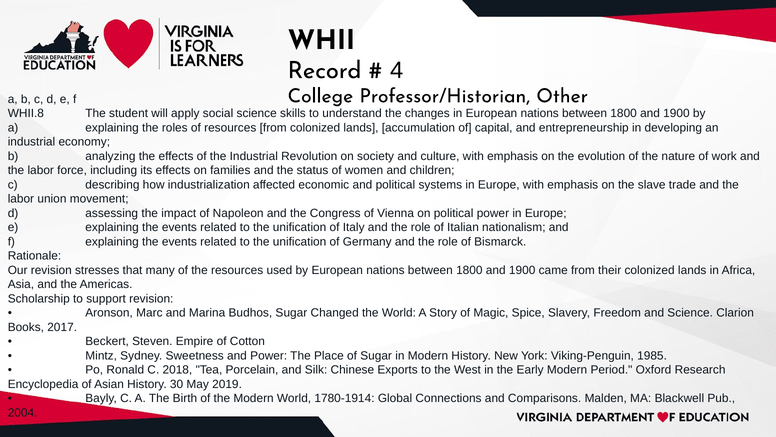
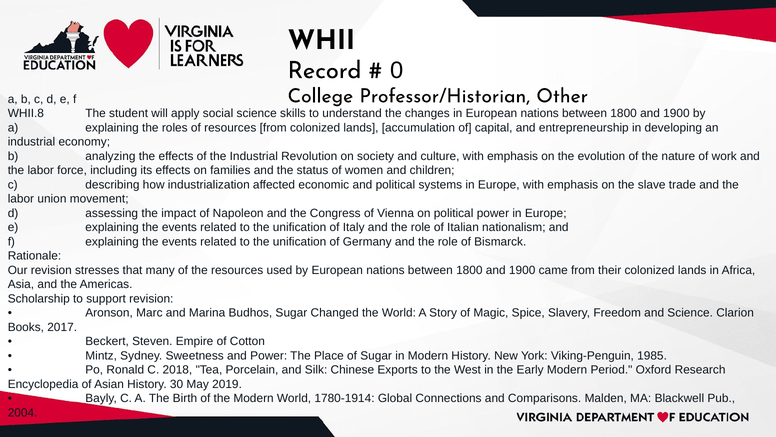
4: 4 -> 0
